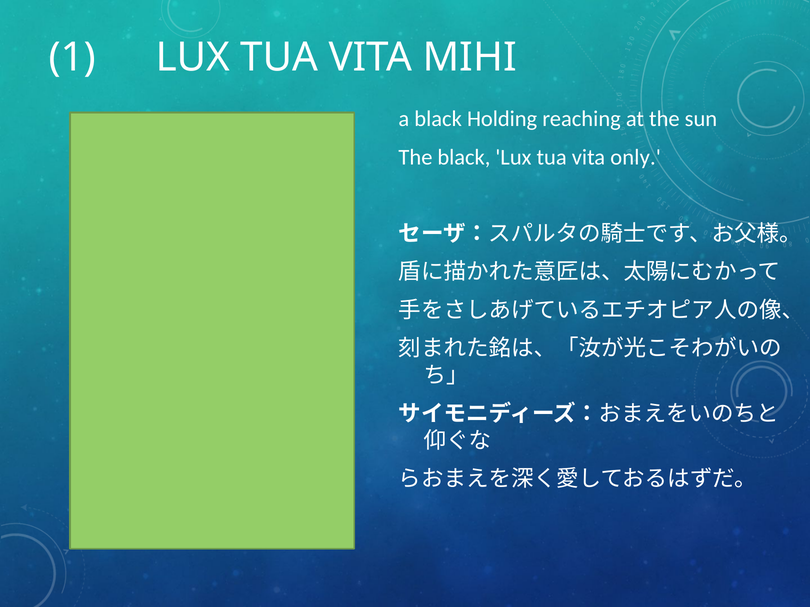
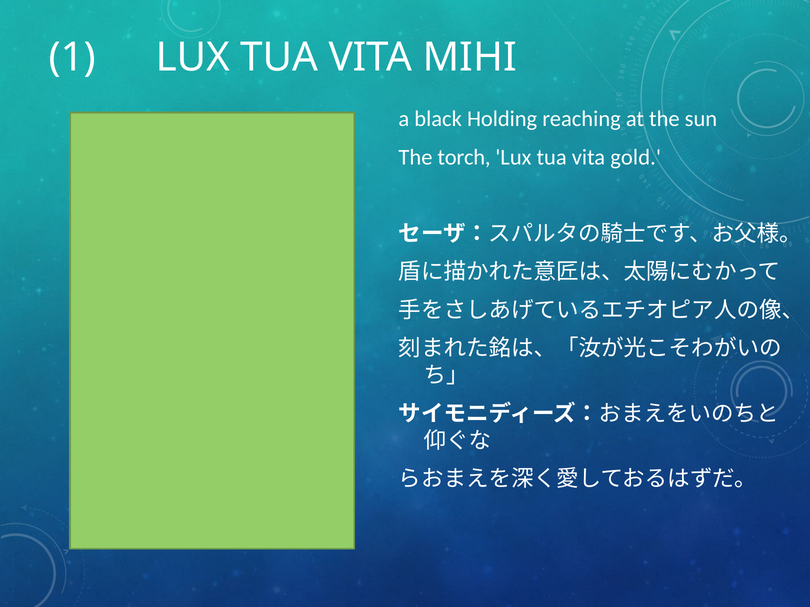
The black: black -> torch
only: only -> gold
